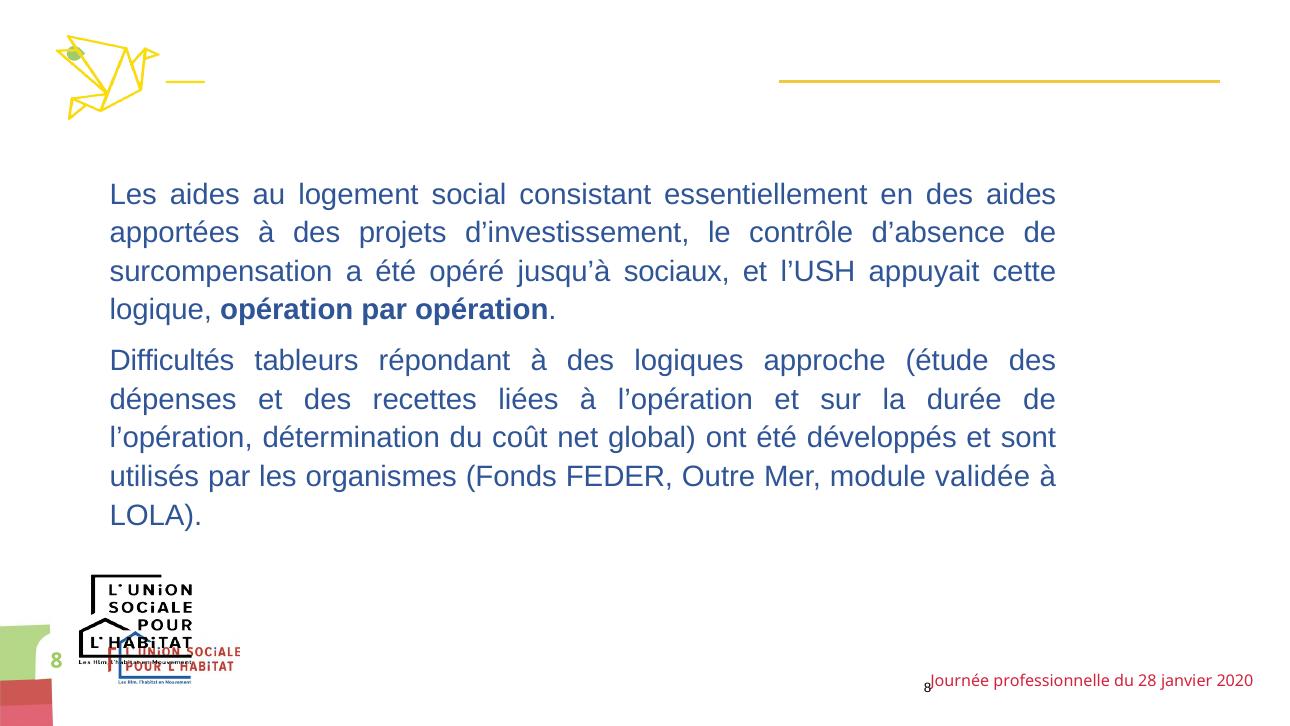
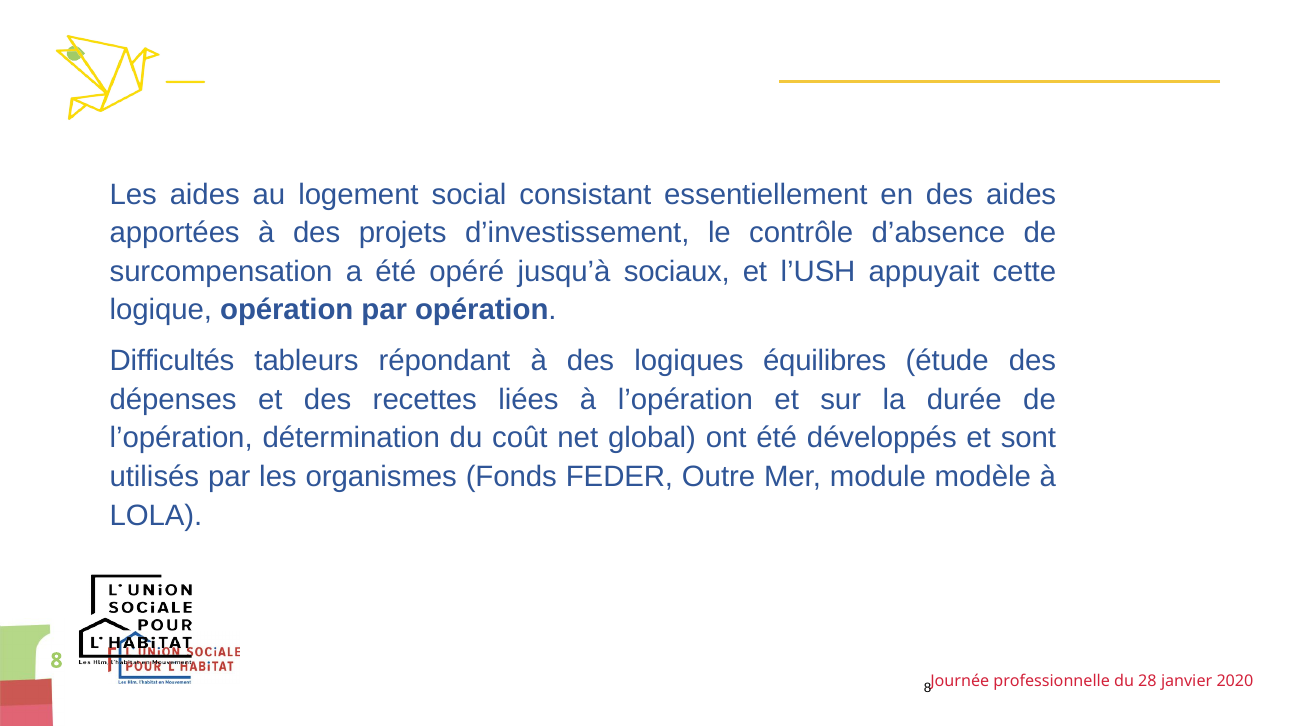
approche: approche -> équilibres
validée: validée -> modèle
